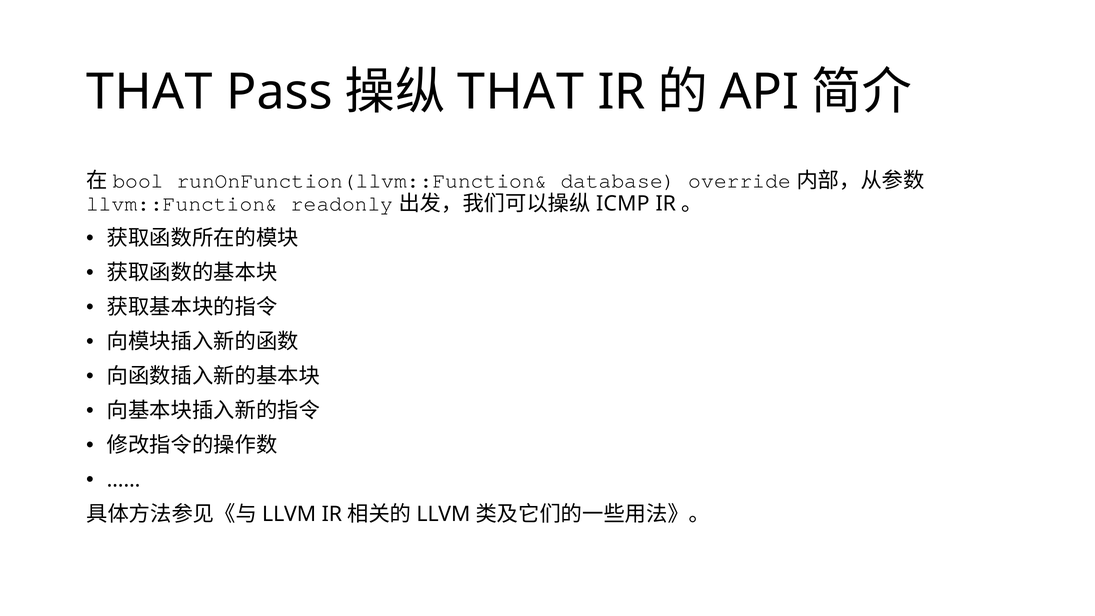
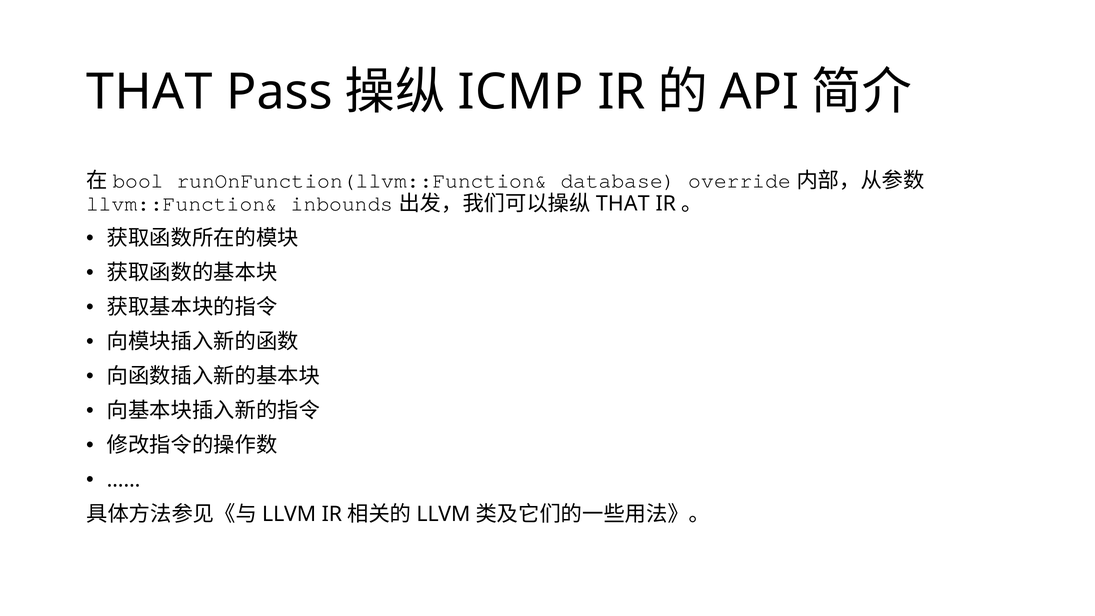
THAT at (521, 92): THAT -> ICMP
readonly: readonly -> inbounds
ICMP at (623, 204): ICMP -> THAT
